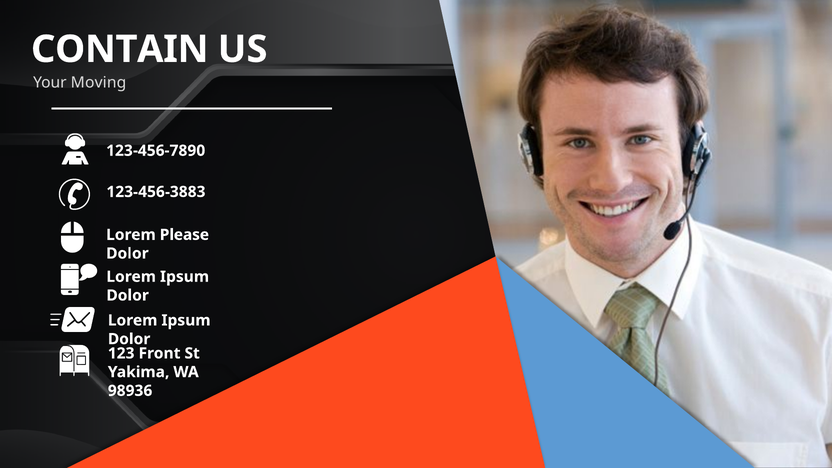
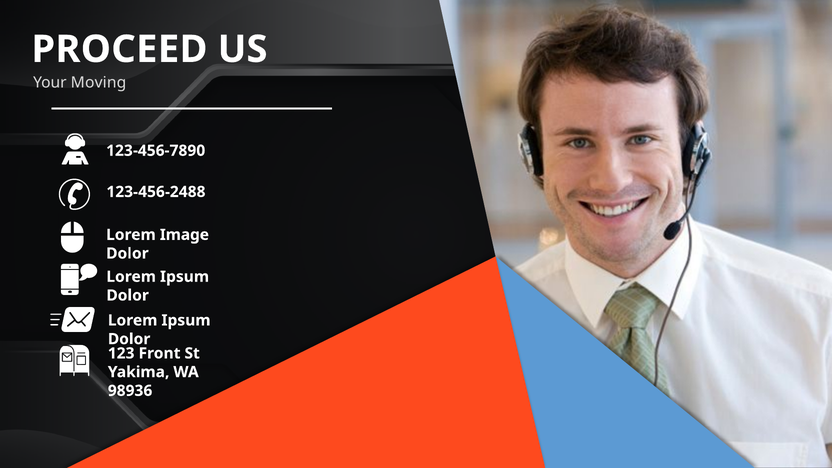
CONTAIN: CONTAIN -> PROCEED
123-456-3883: 123-456-3883 -> 123-456-2488
Please: Please -> Image
